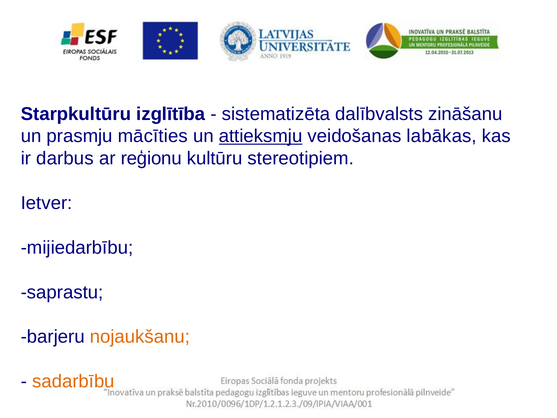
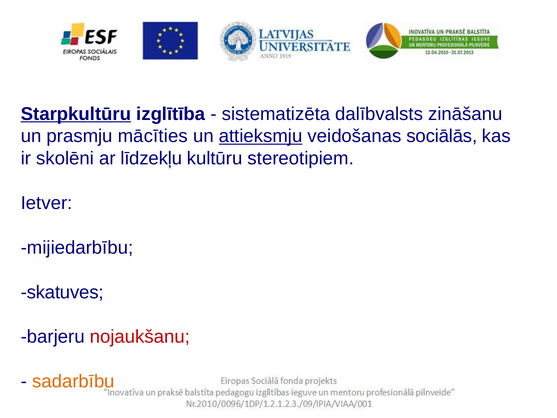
Starpkultūru underline: none -> present
labākas: labākas -> sociālās
darbus: darbus -> skolēni
reģionu: reģionu -> līdzekļu
saprastu: saprastu -> skatuves
nojaukšanu colour: orange -> red
